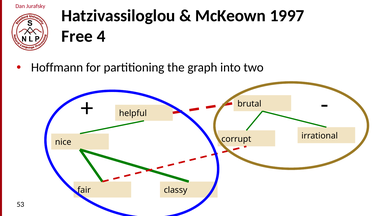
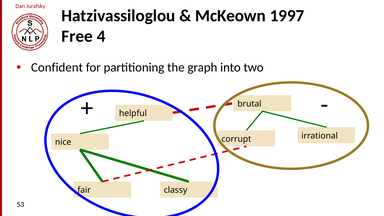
Hoffmann: Hoffmann -> Confident
